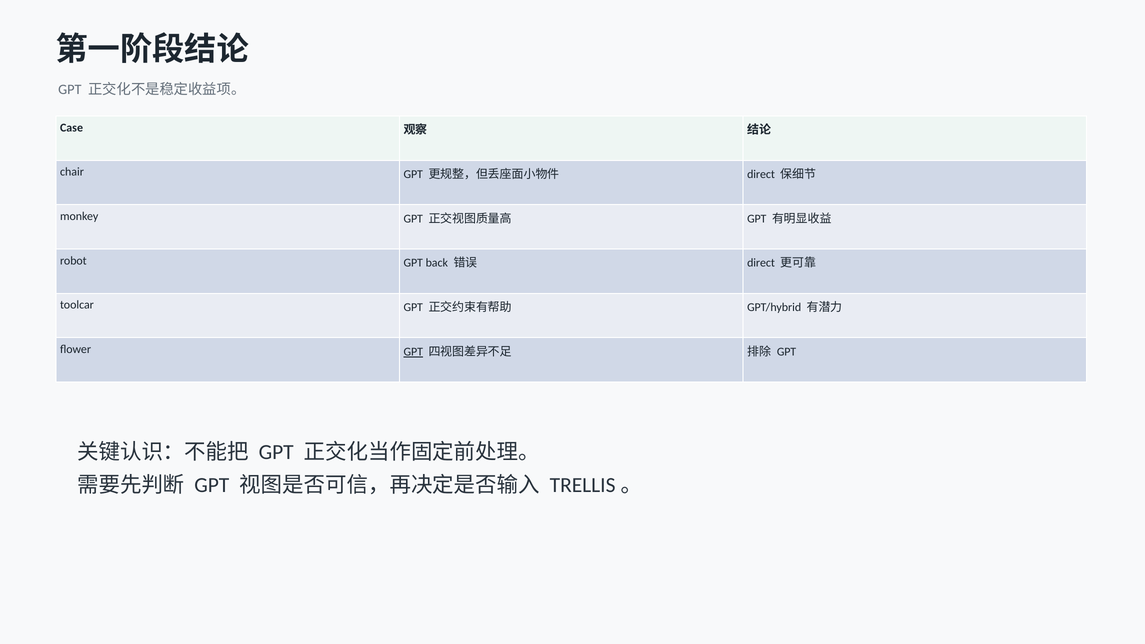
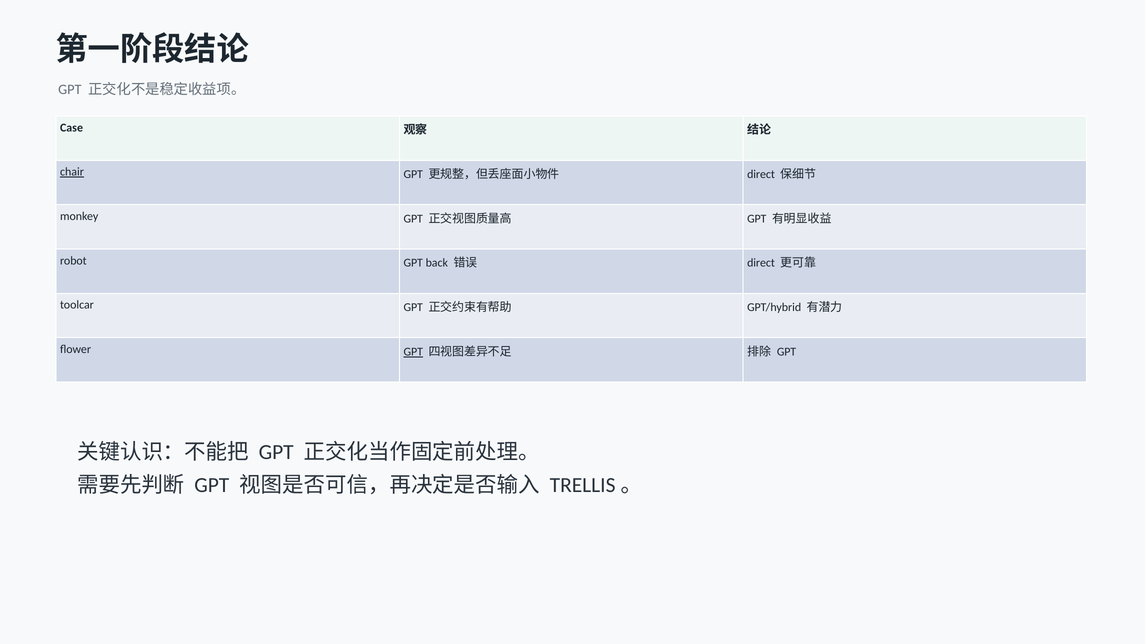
chair underline: none -> present
